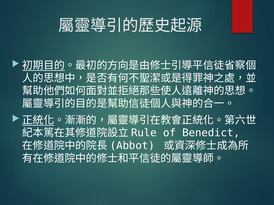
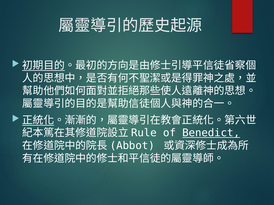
Benedict underline: none -> present
